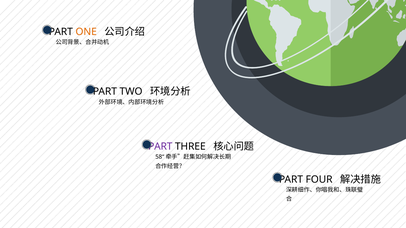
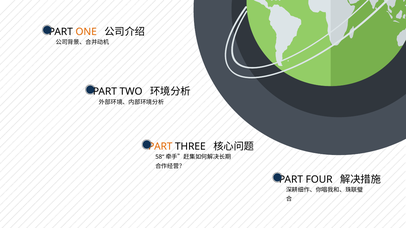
PART at (160, 147) colour: purple -> orange
